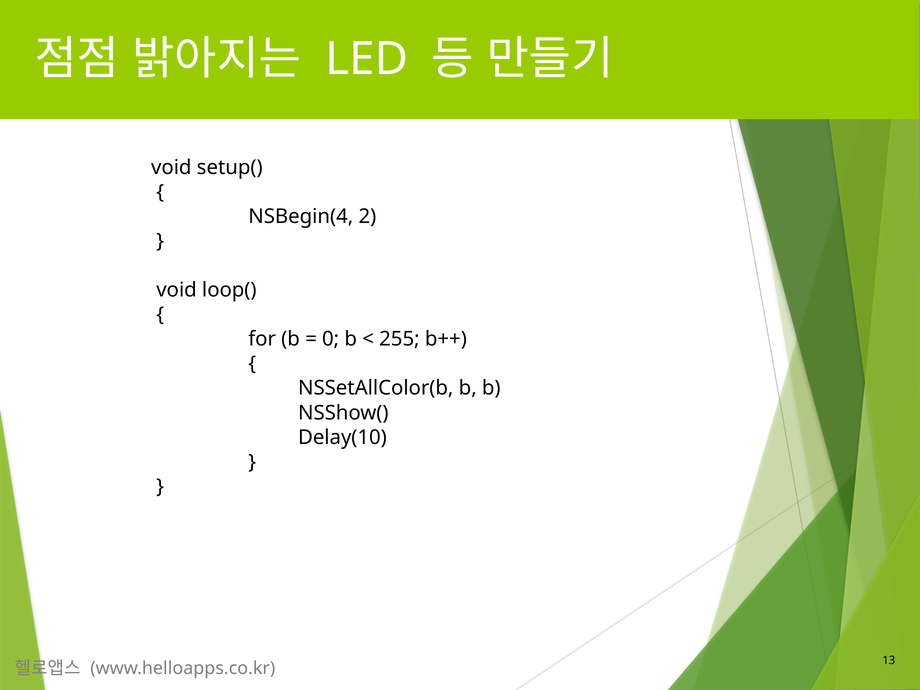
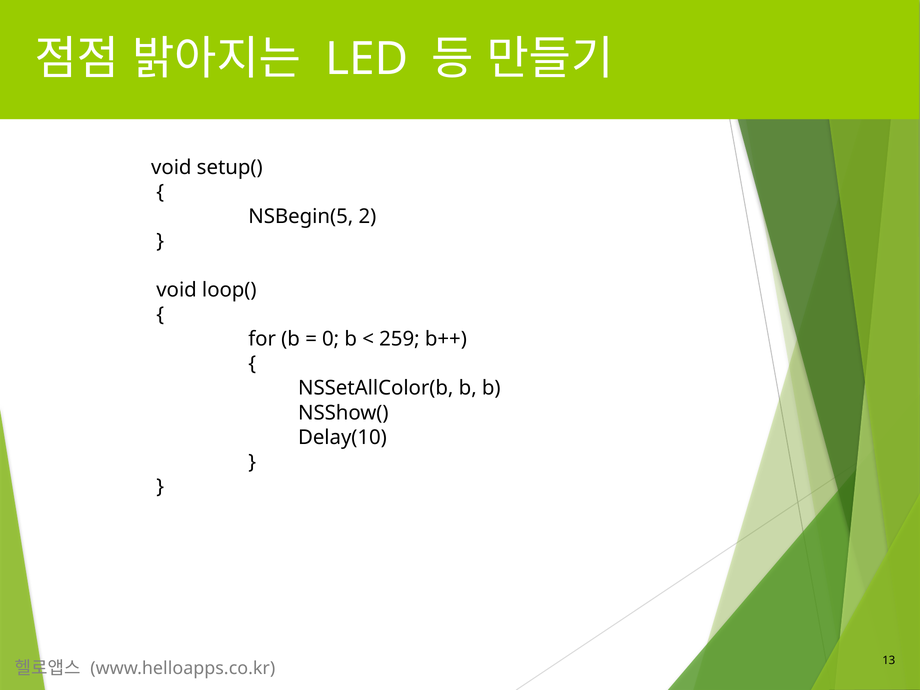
NSBegin(4: NSBegin(4 -> NSBegin(5
255: 255 -> 259
